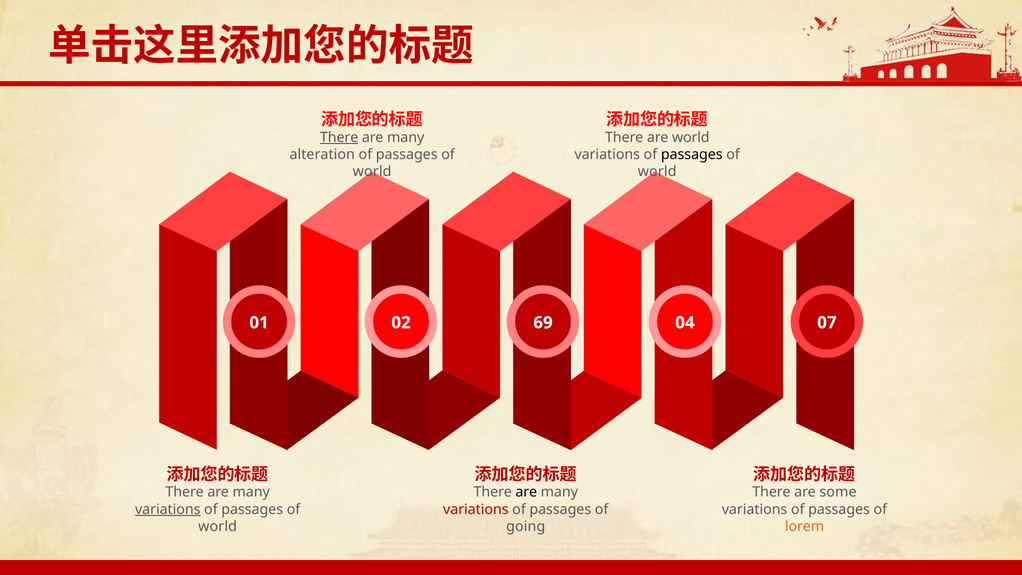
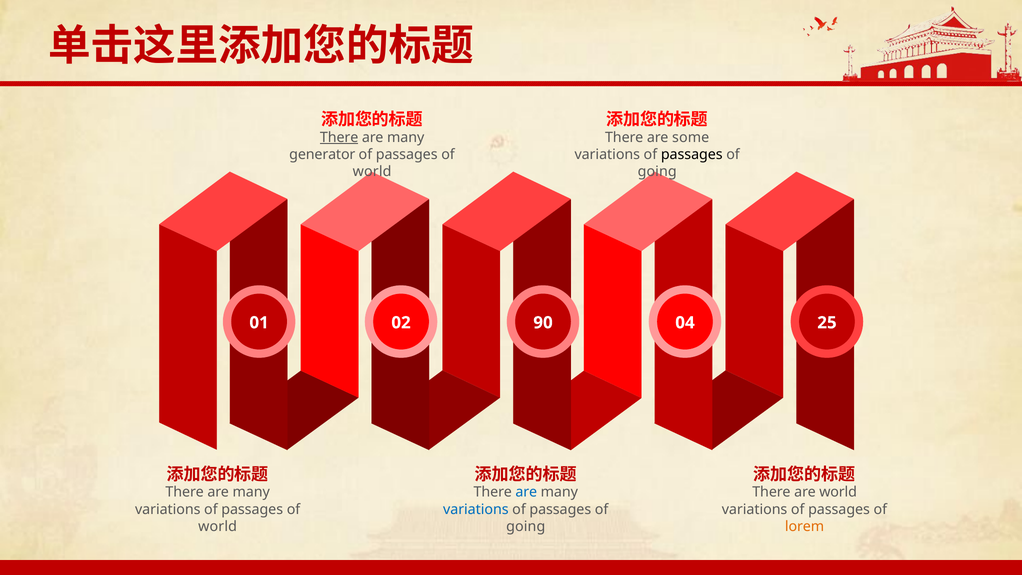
are world: world -> some
alteration: alteration -> generator
world at (657, 171): world -> going
69: 69 -> 90
07: 07 -> 25
are at (526, 492) colour: black -> blue
are some: some -> world
variations at (168, 509) underline: present -> none
variations at (476, 509) colour: red -> blue
